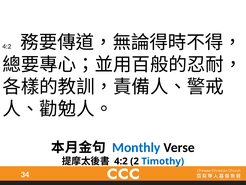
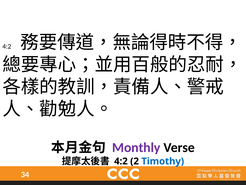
Monthly colour: blue -> purple
